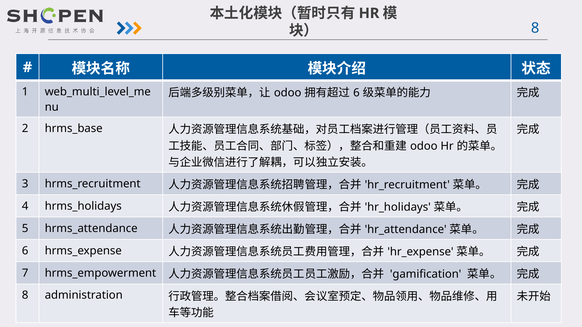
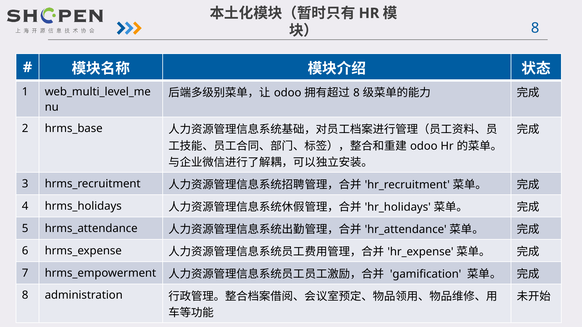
6 at (356, 93): 6 -> 8
